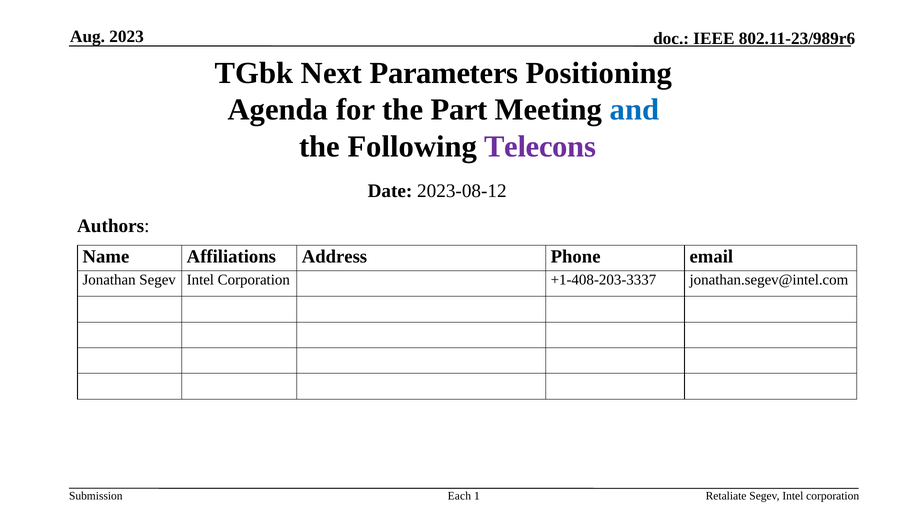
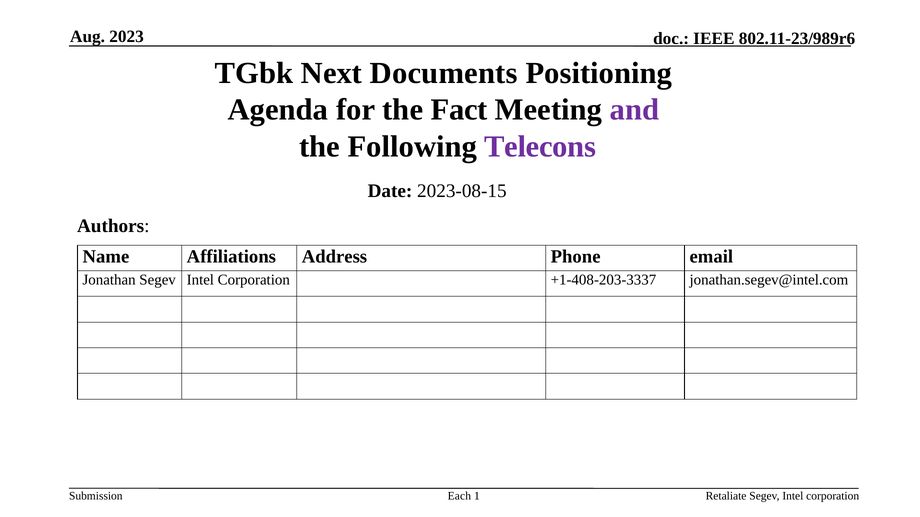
Parameters: Parameters -> Documents
Part: Part -> Fact
and colour: blue -> purple
2023-08-12: 2023-08-12 -> 2023-08-15
